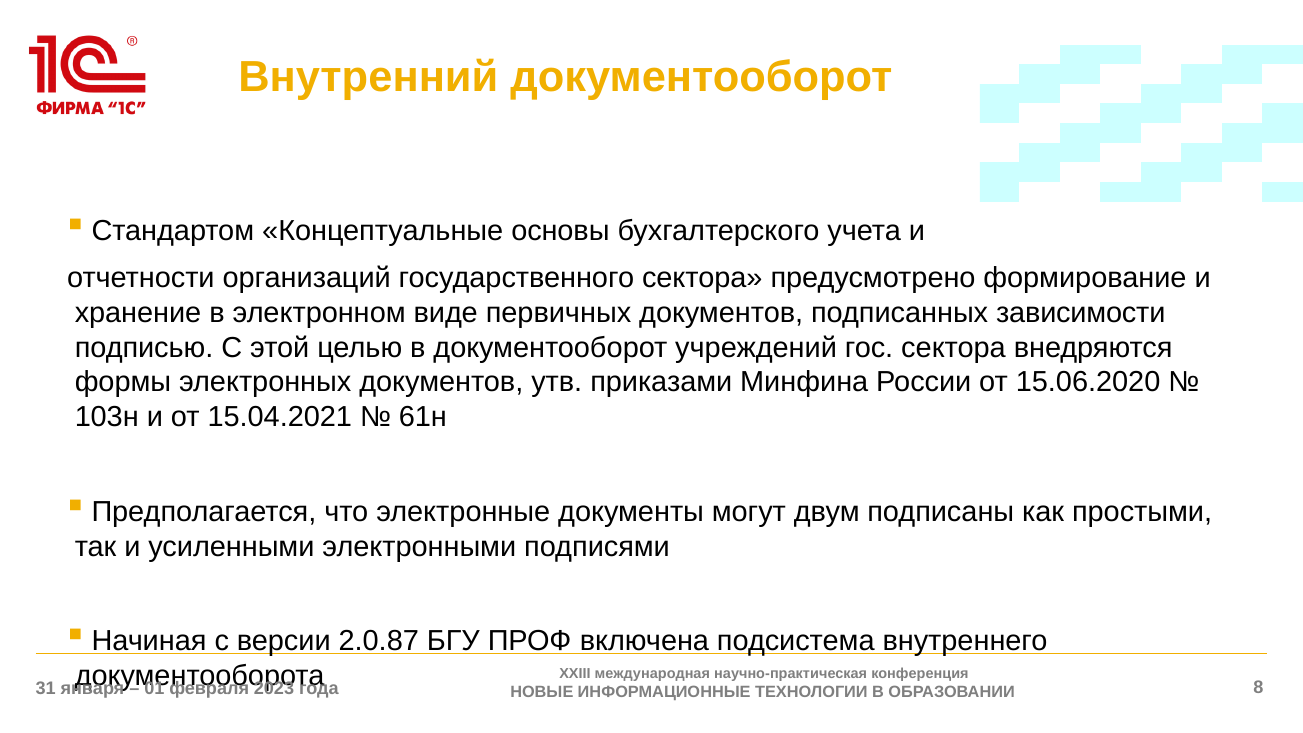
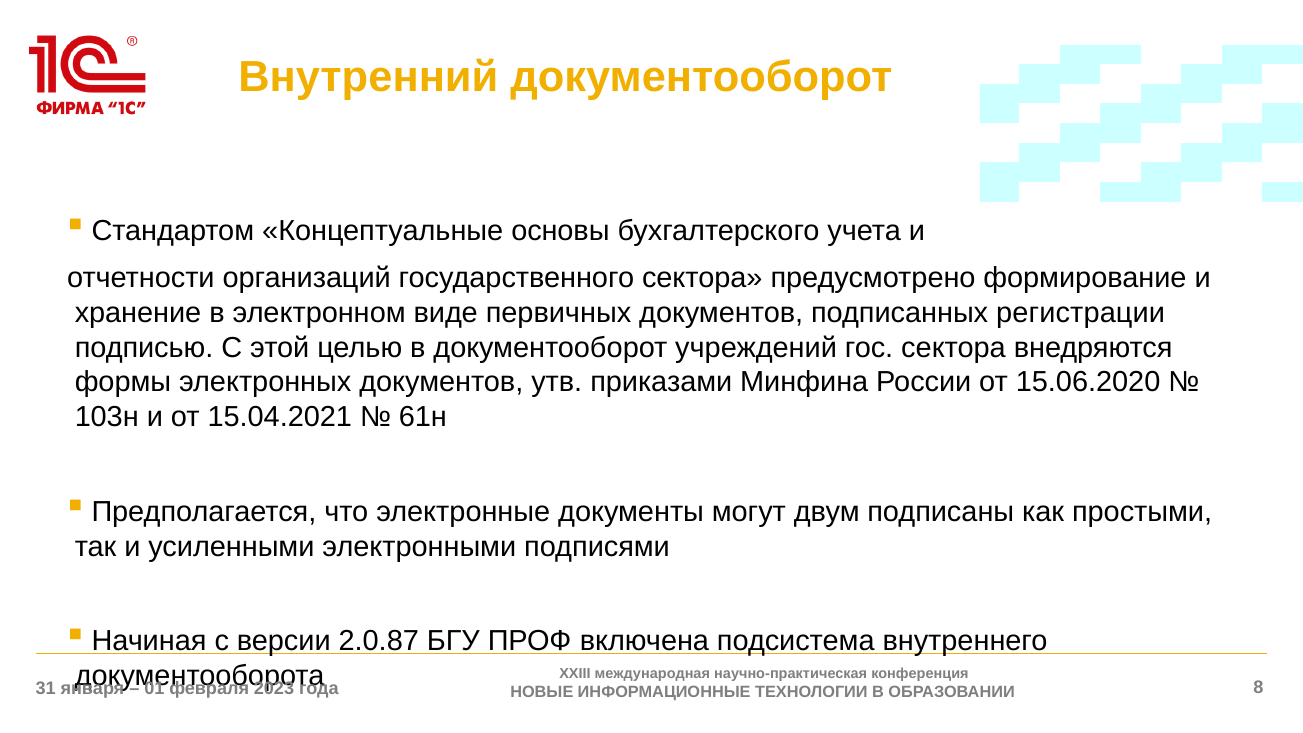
зависимости: зависимости -> регистрации
